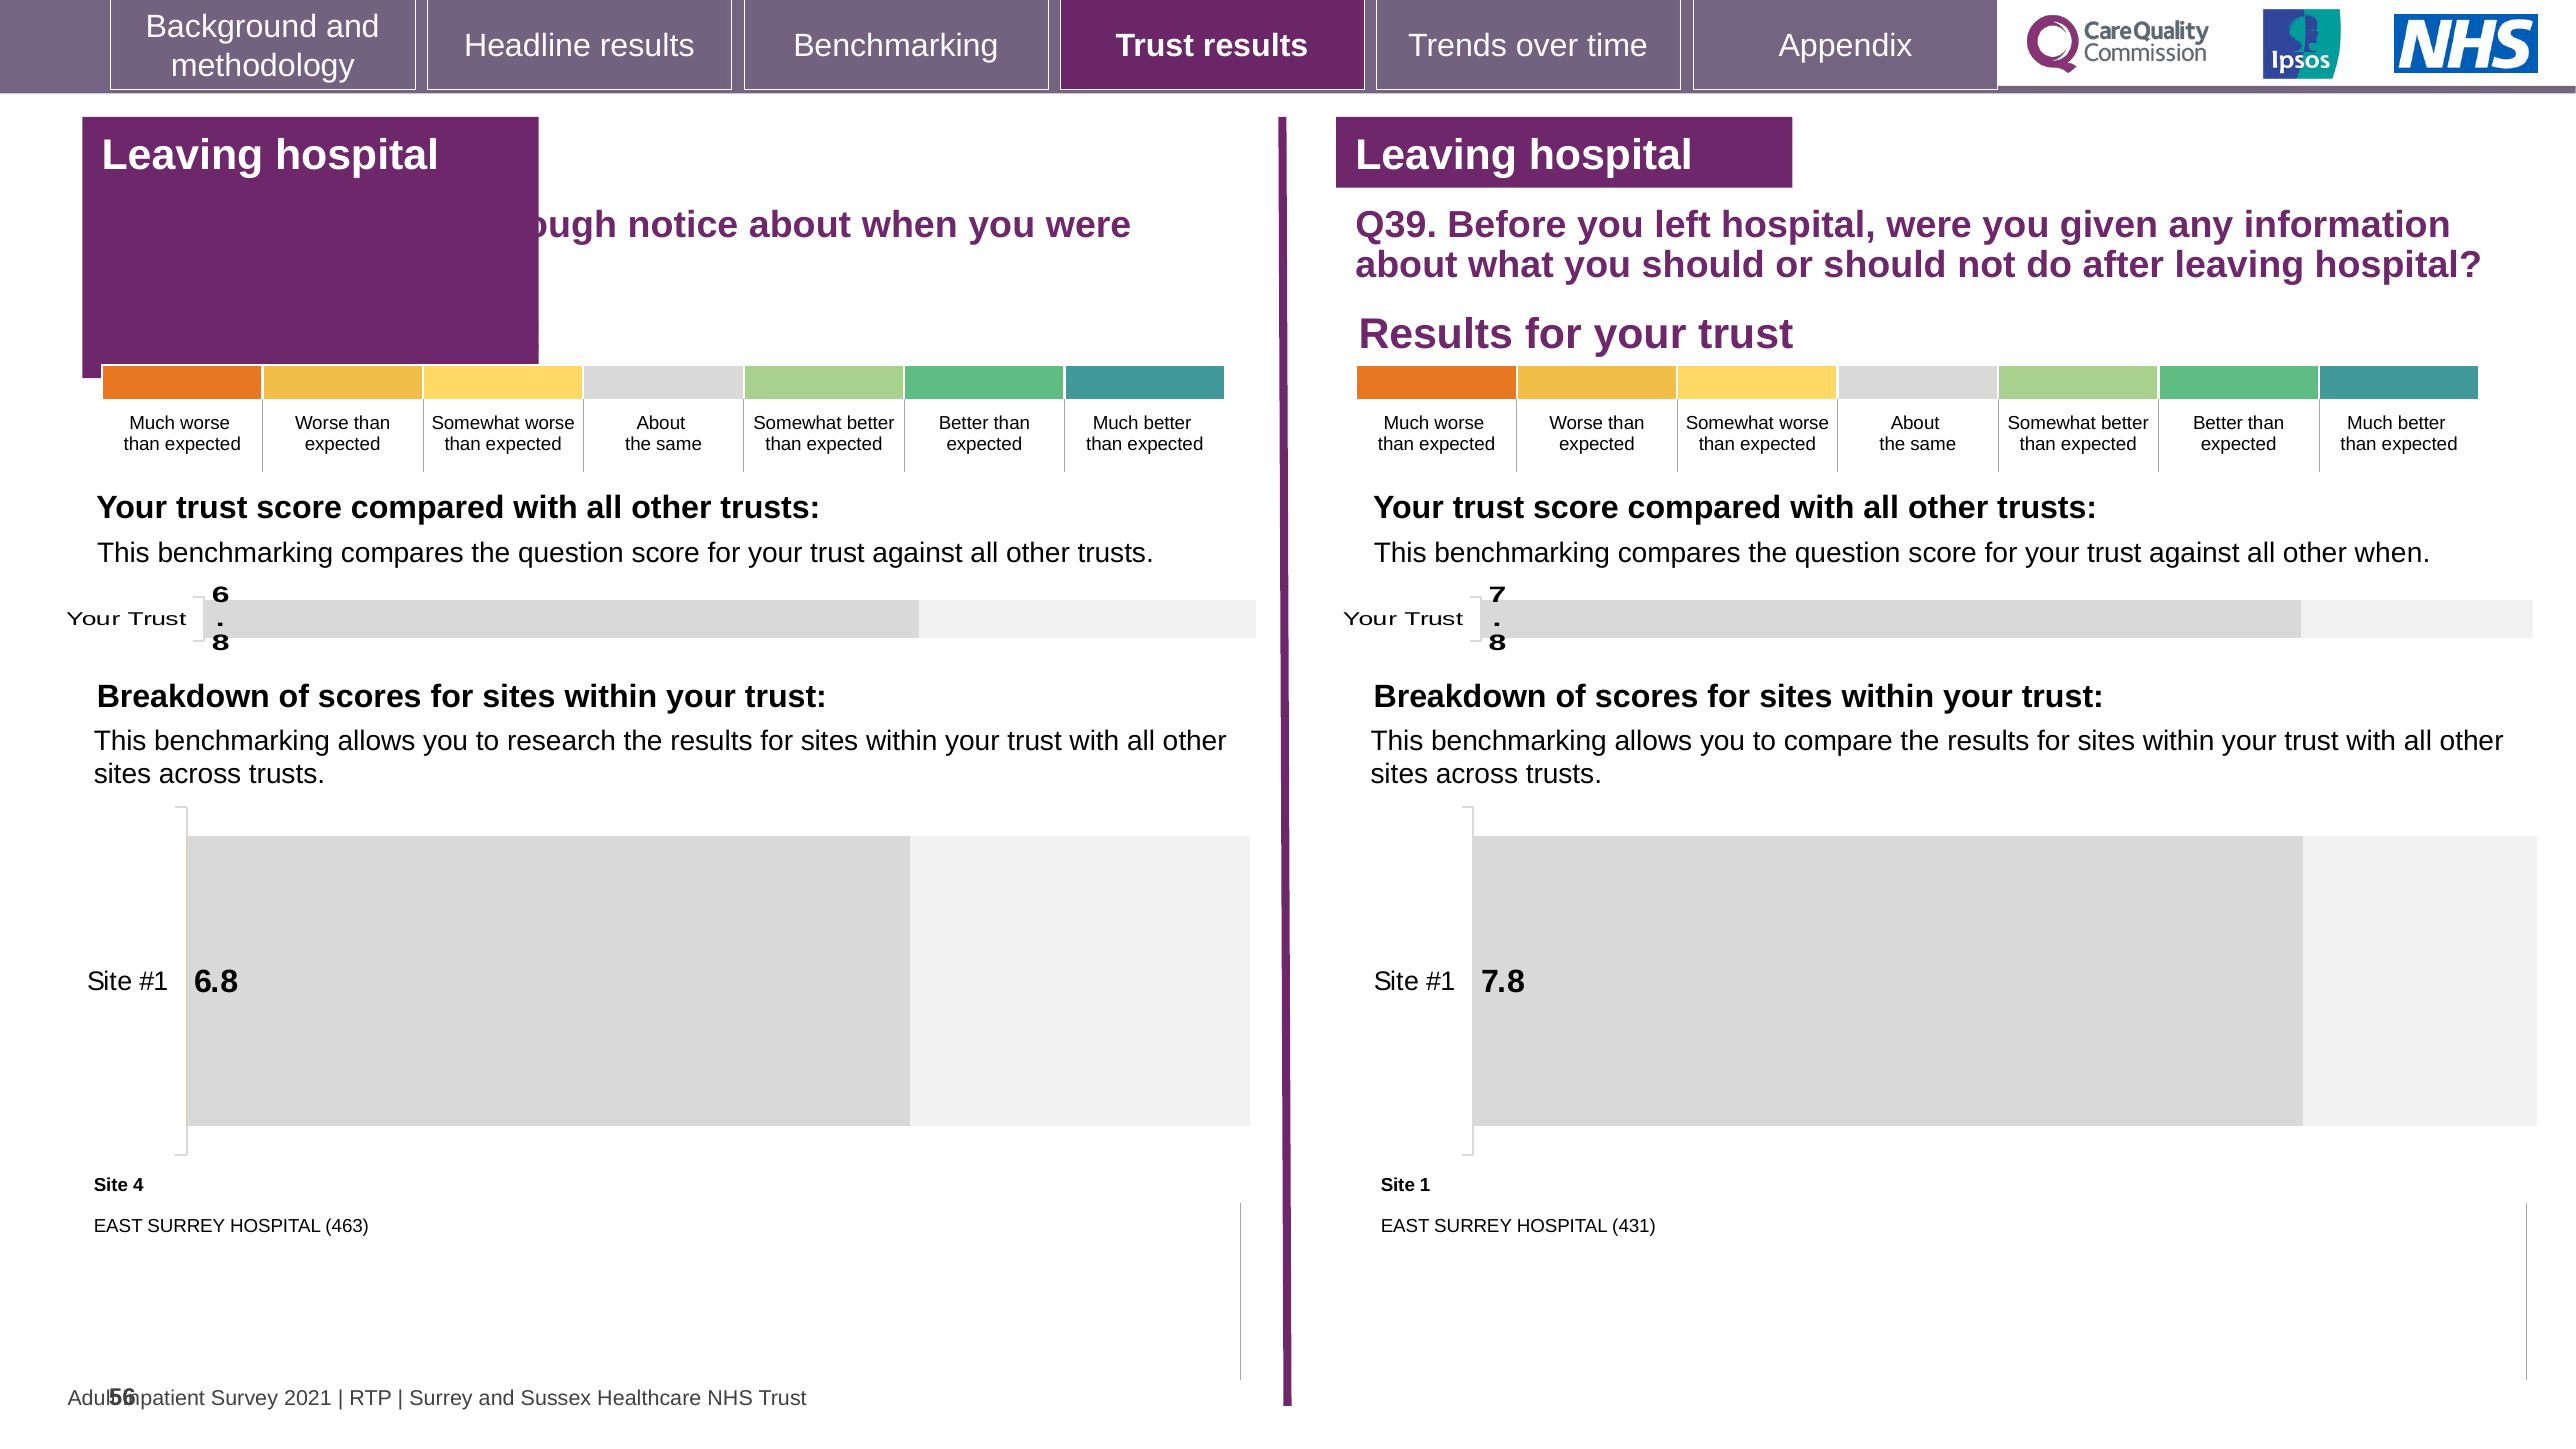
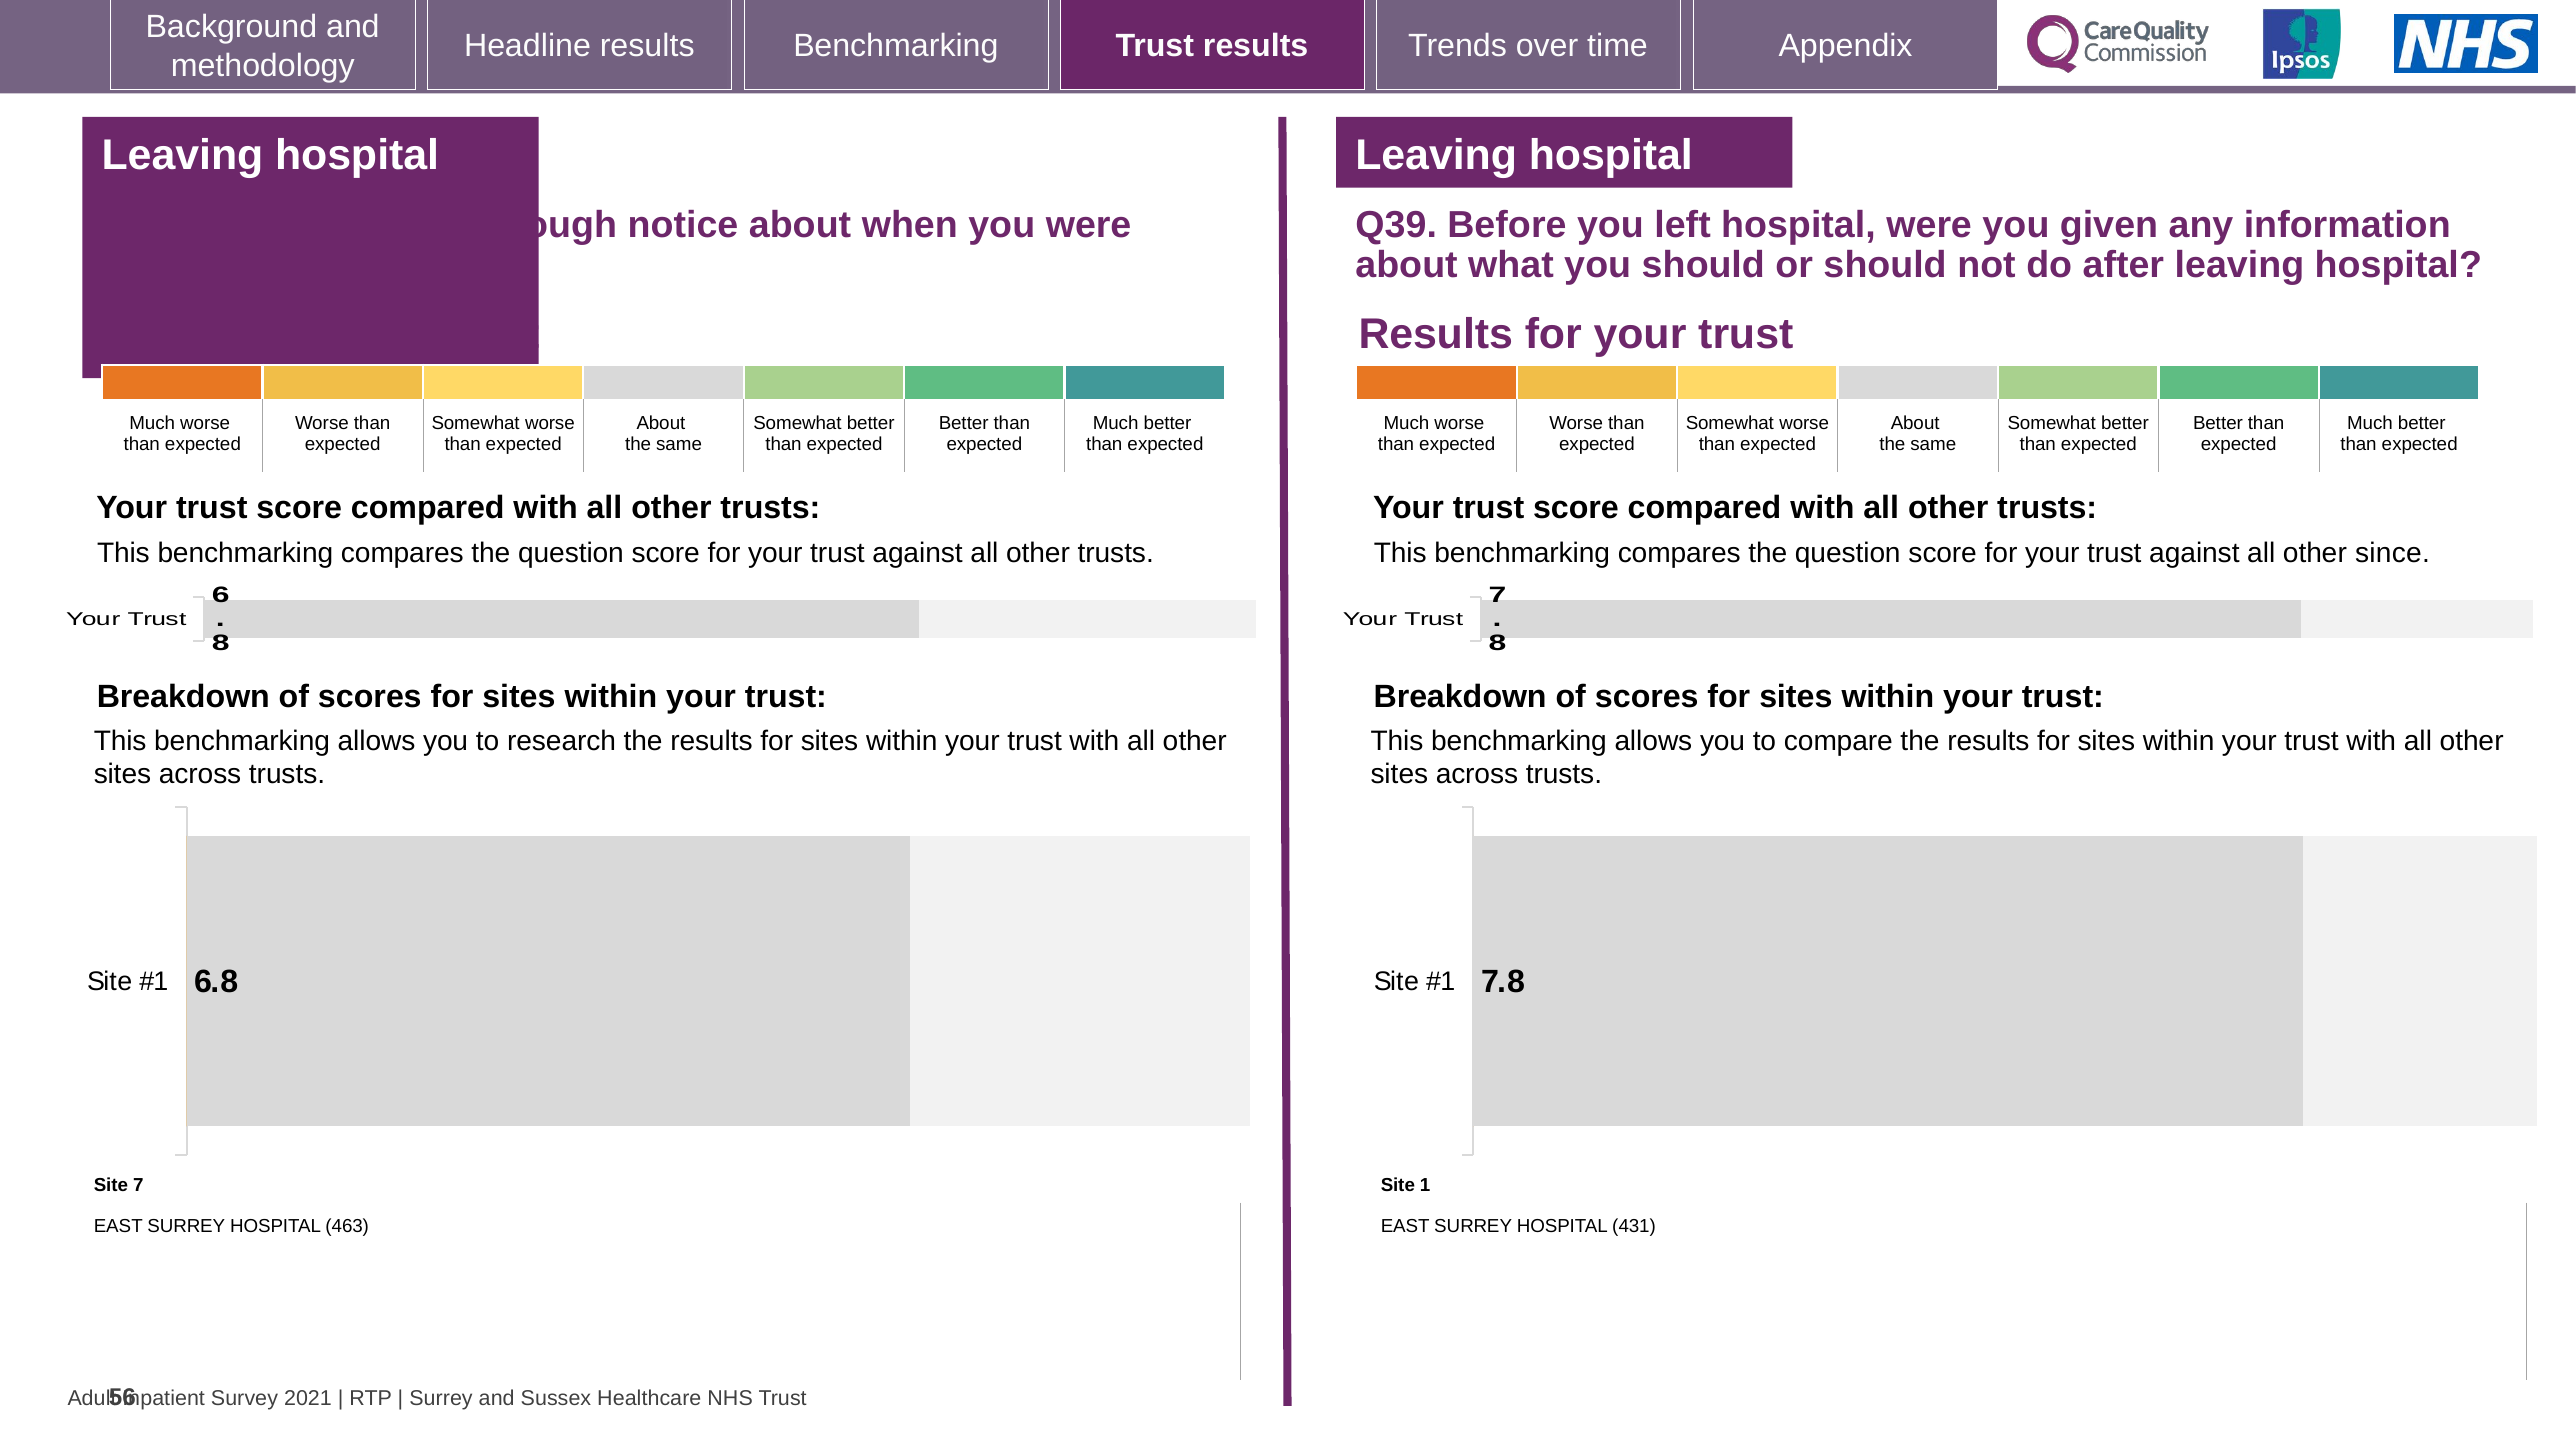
other when: when -> since
Site 4: 4 -> 7
